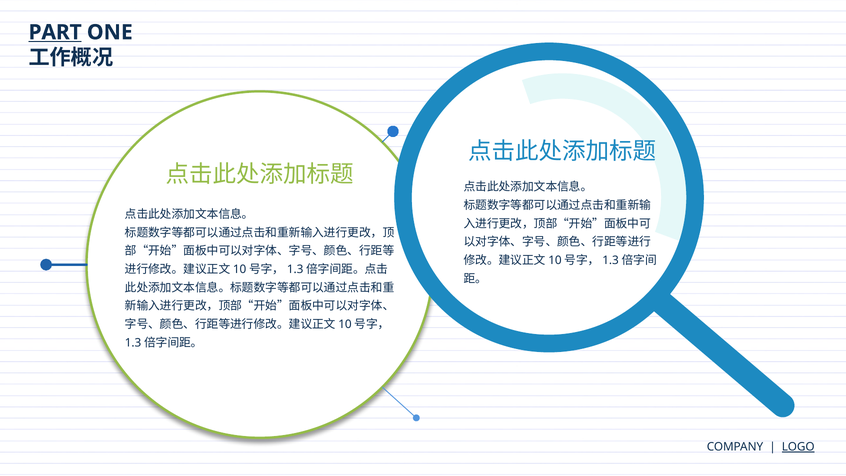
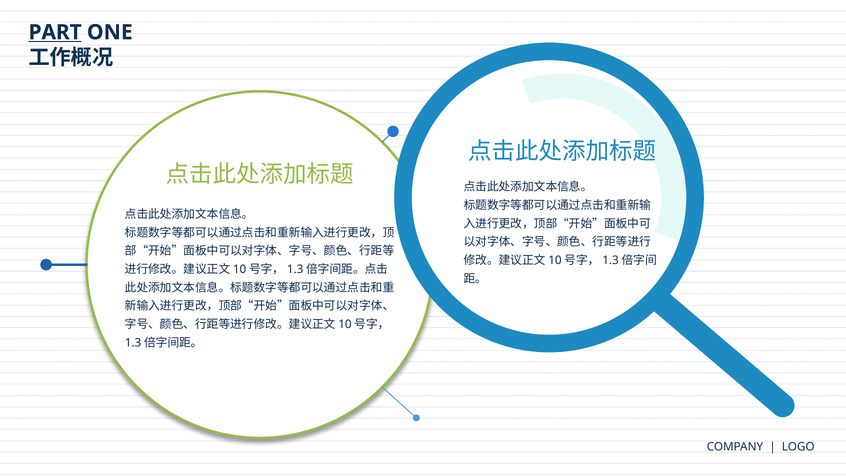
LOGO underline: present -> none
